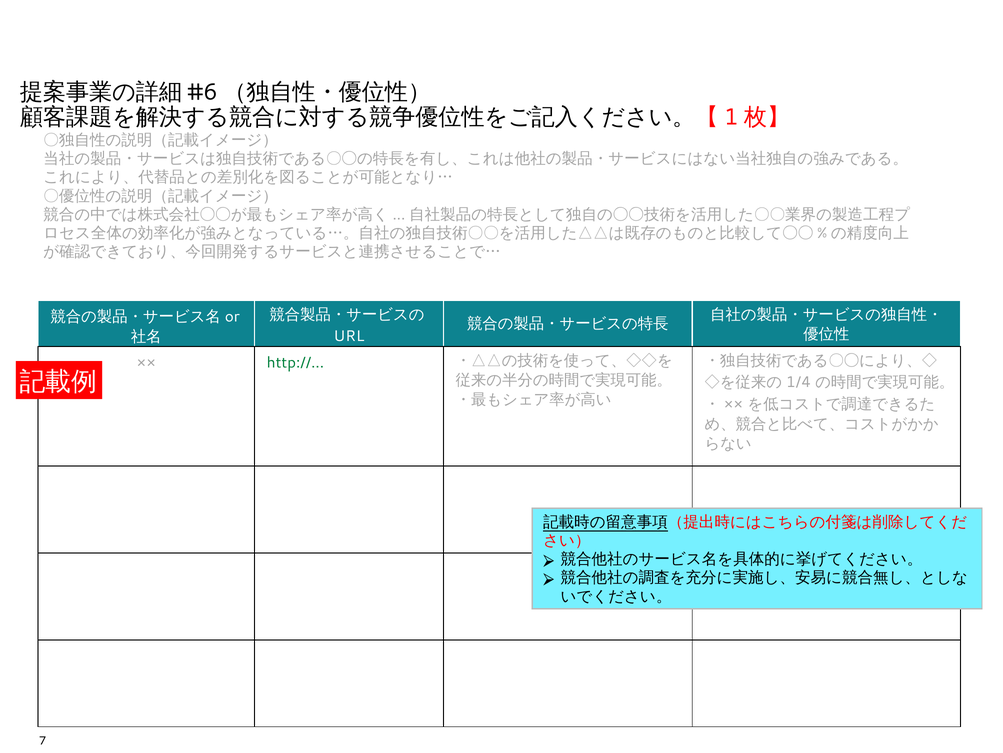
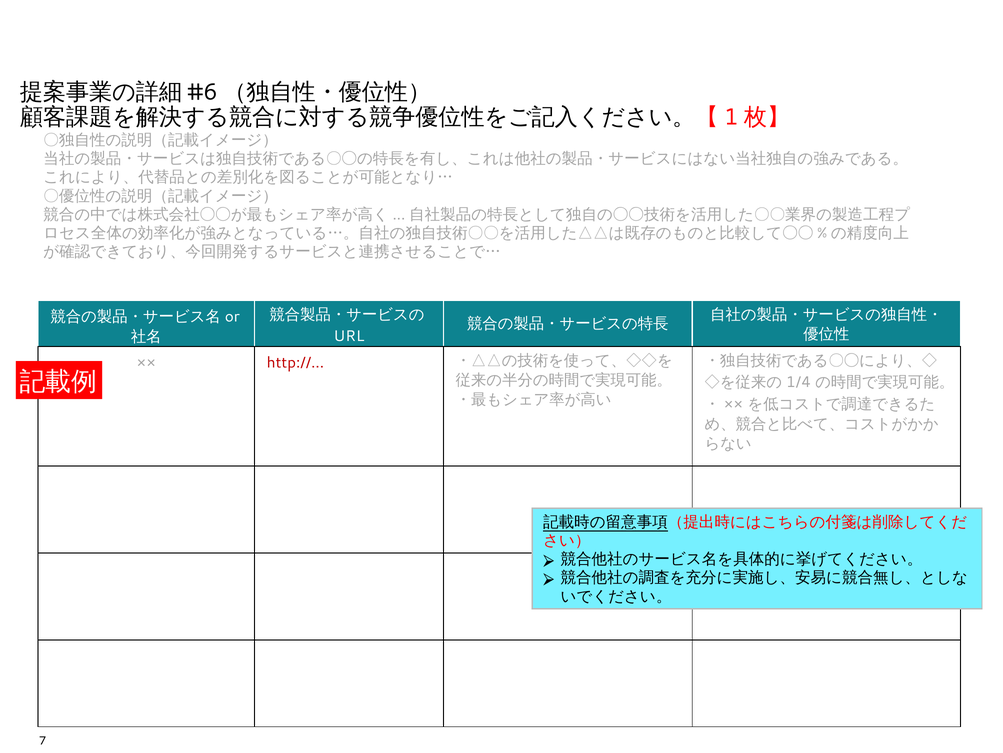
http:// colour: green -> red
